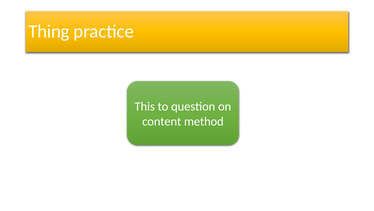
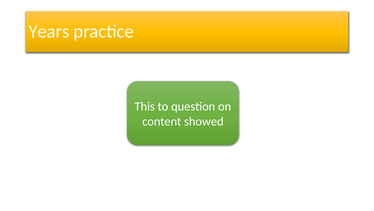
Thing: Thing -> Years
method: method -> showed
